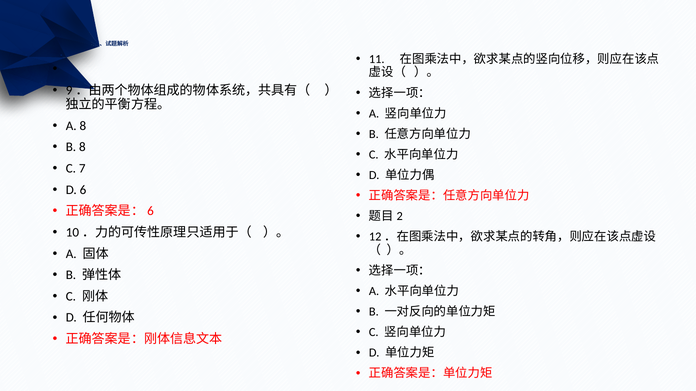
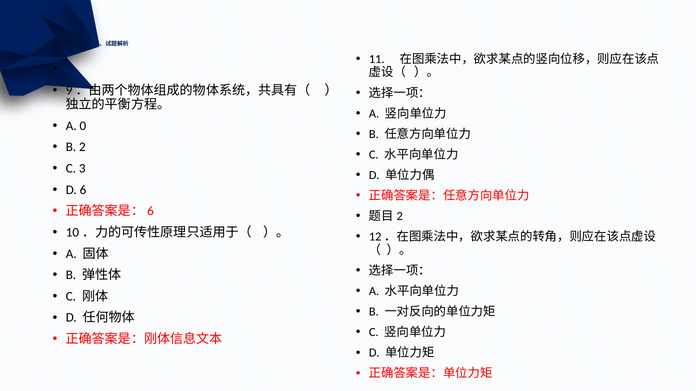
A 8: 8 -> 0
B 8: 8 -> 2
7: 7 -> 3
